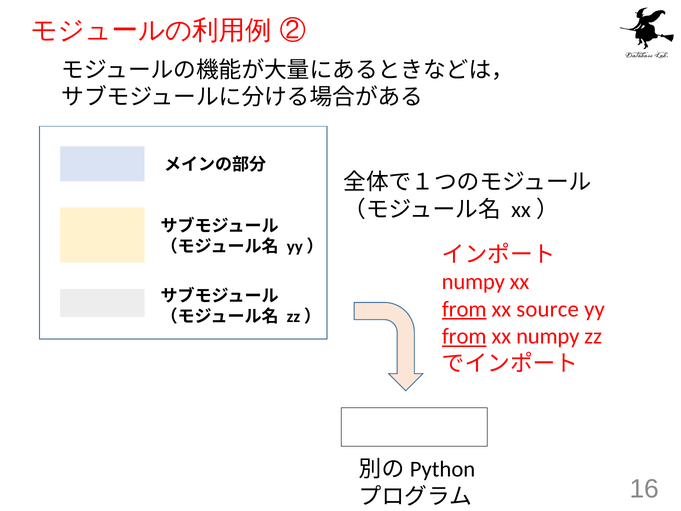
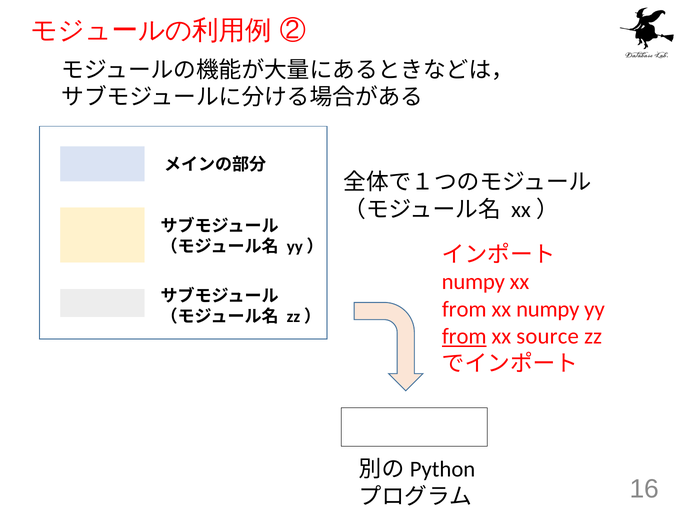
from at (464, 309) underline: present -> none
xx source: source -> numpy
xx numpy: numpy -> source
